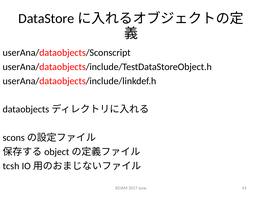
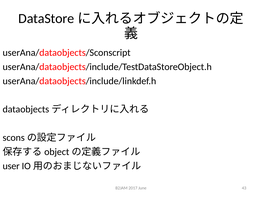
tcsh: tcsh -> user
